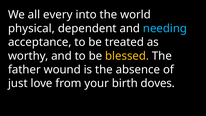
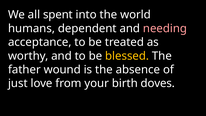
every: every -> spent
physical: physical -> humans
needing colour: light blue -> pink
